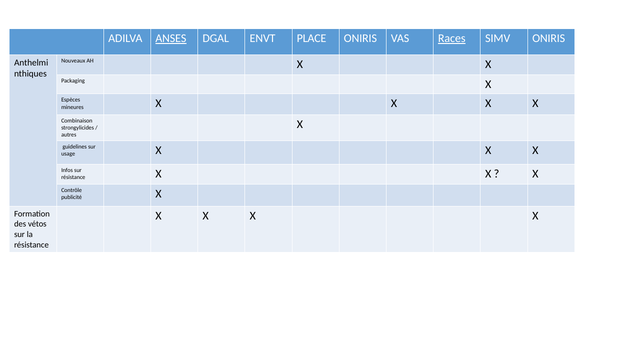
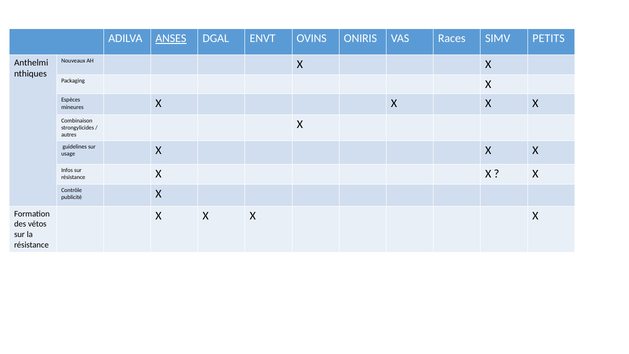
PLACE: PLACE -> OVINS
Races underline: present -> none
SIMV ONIRIS: ONIRIS -> PETITS
